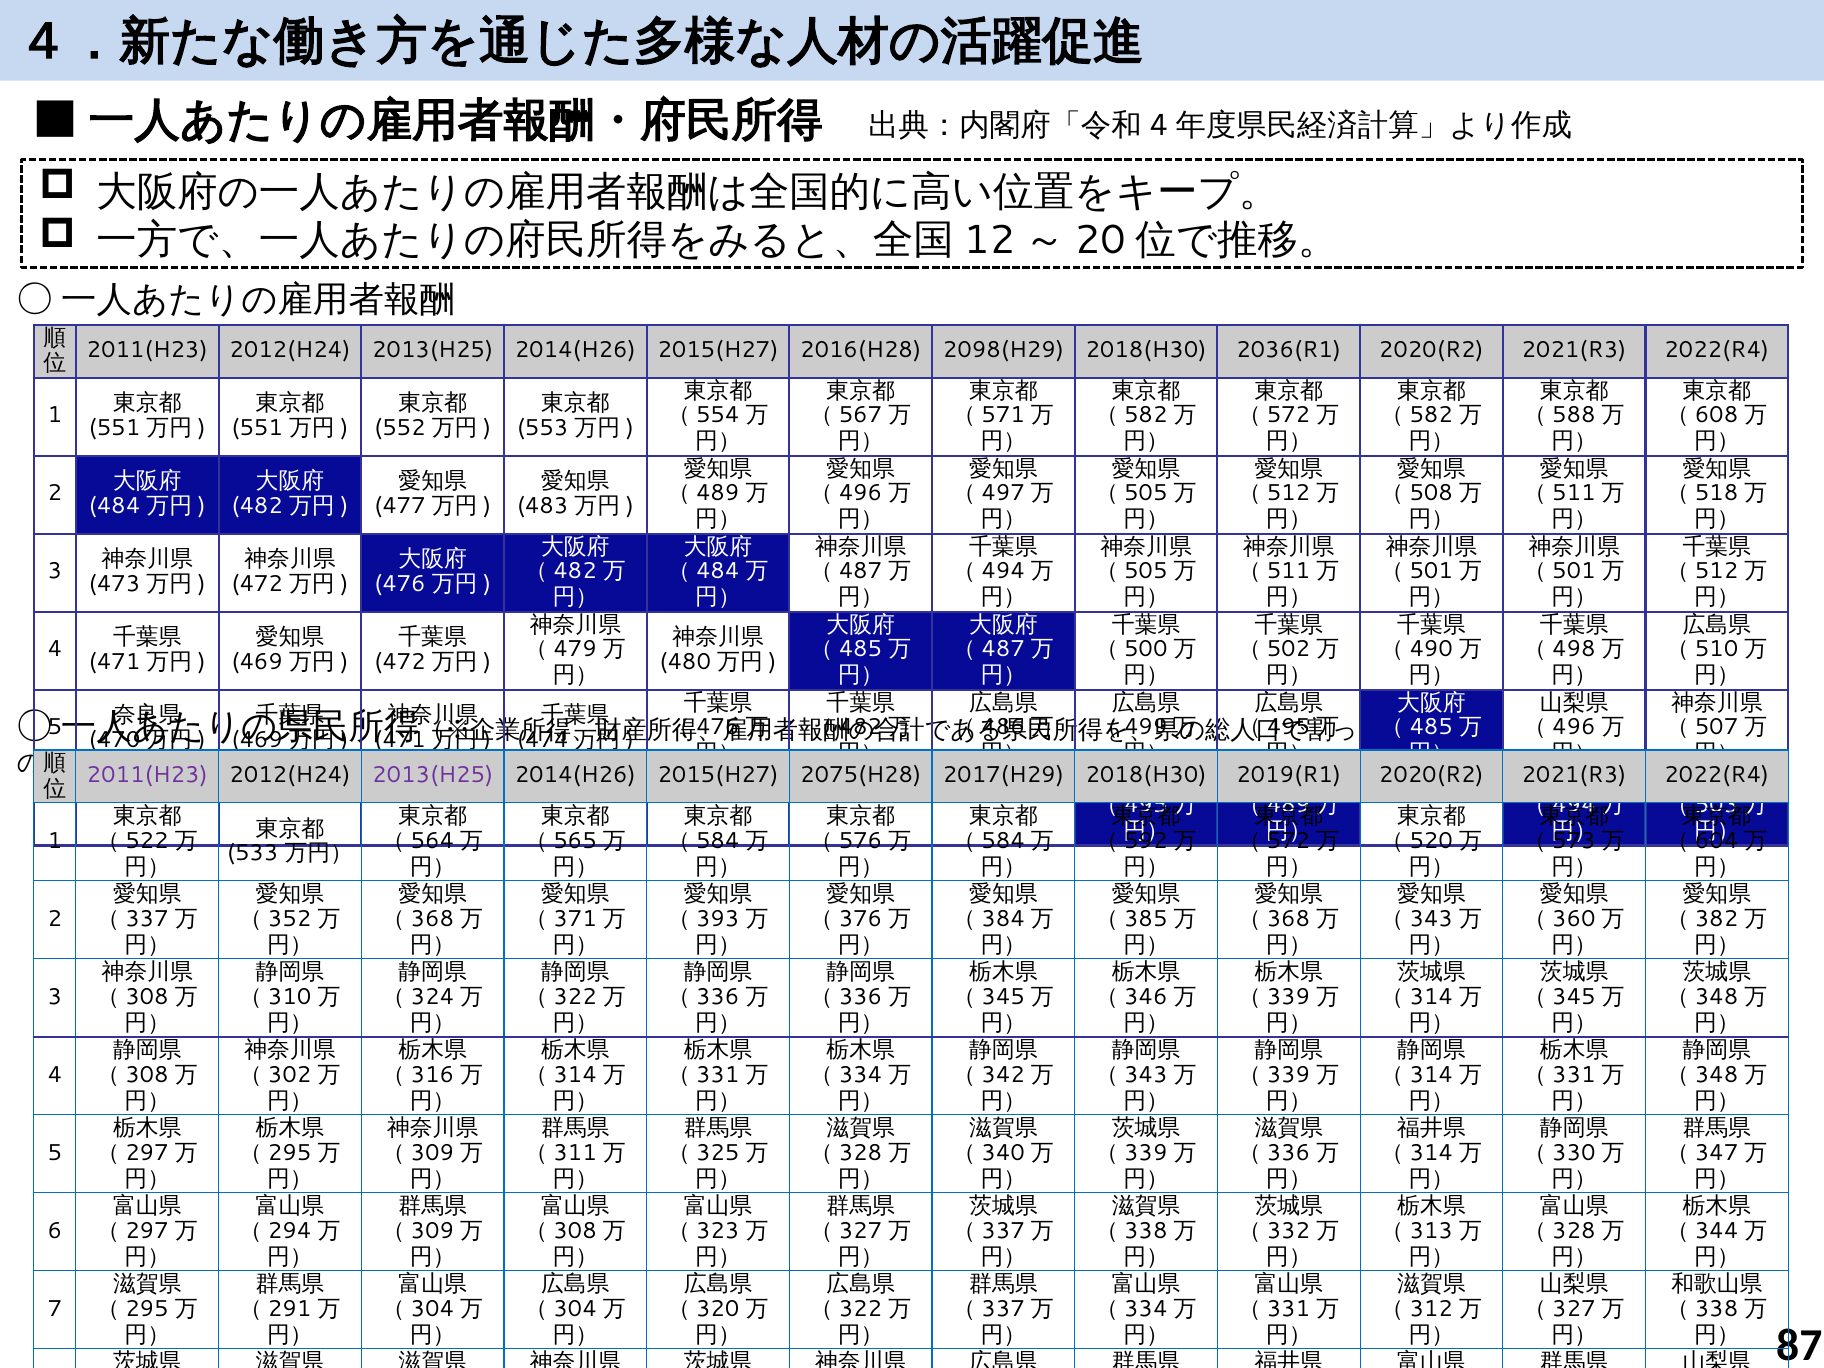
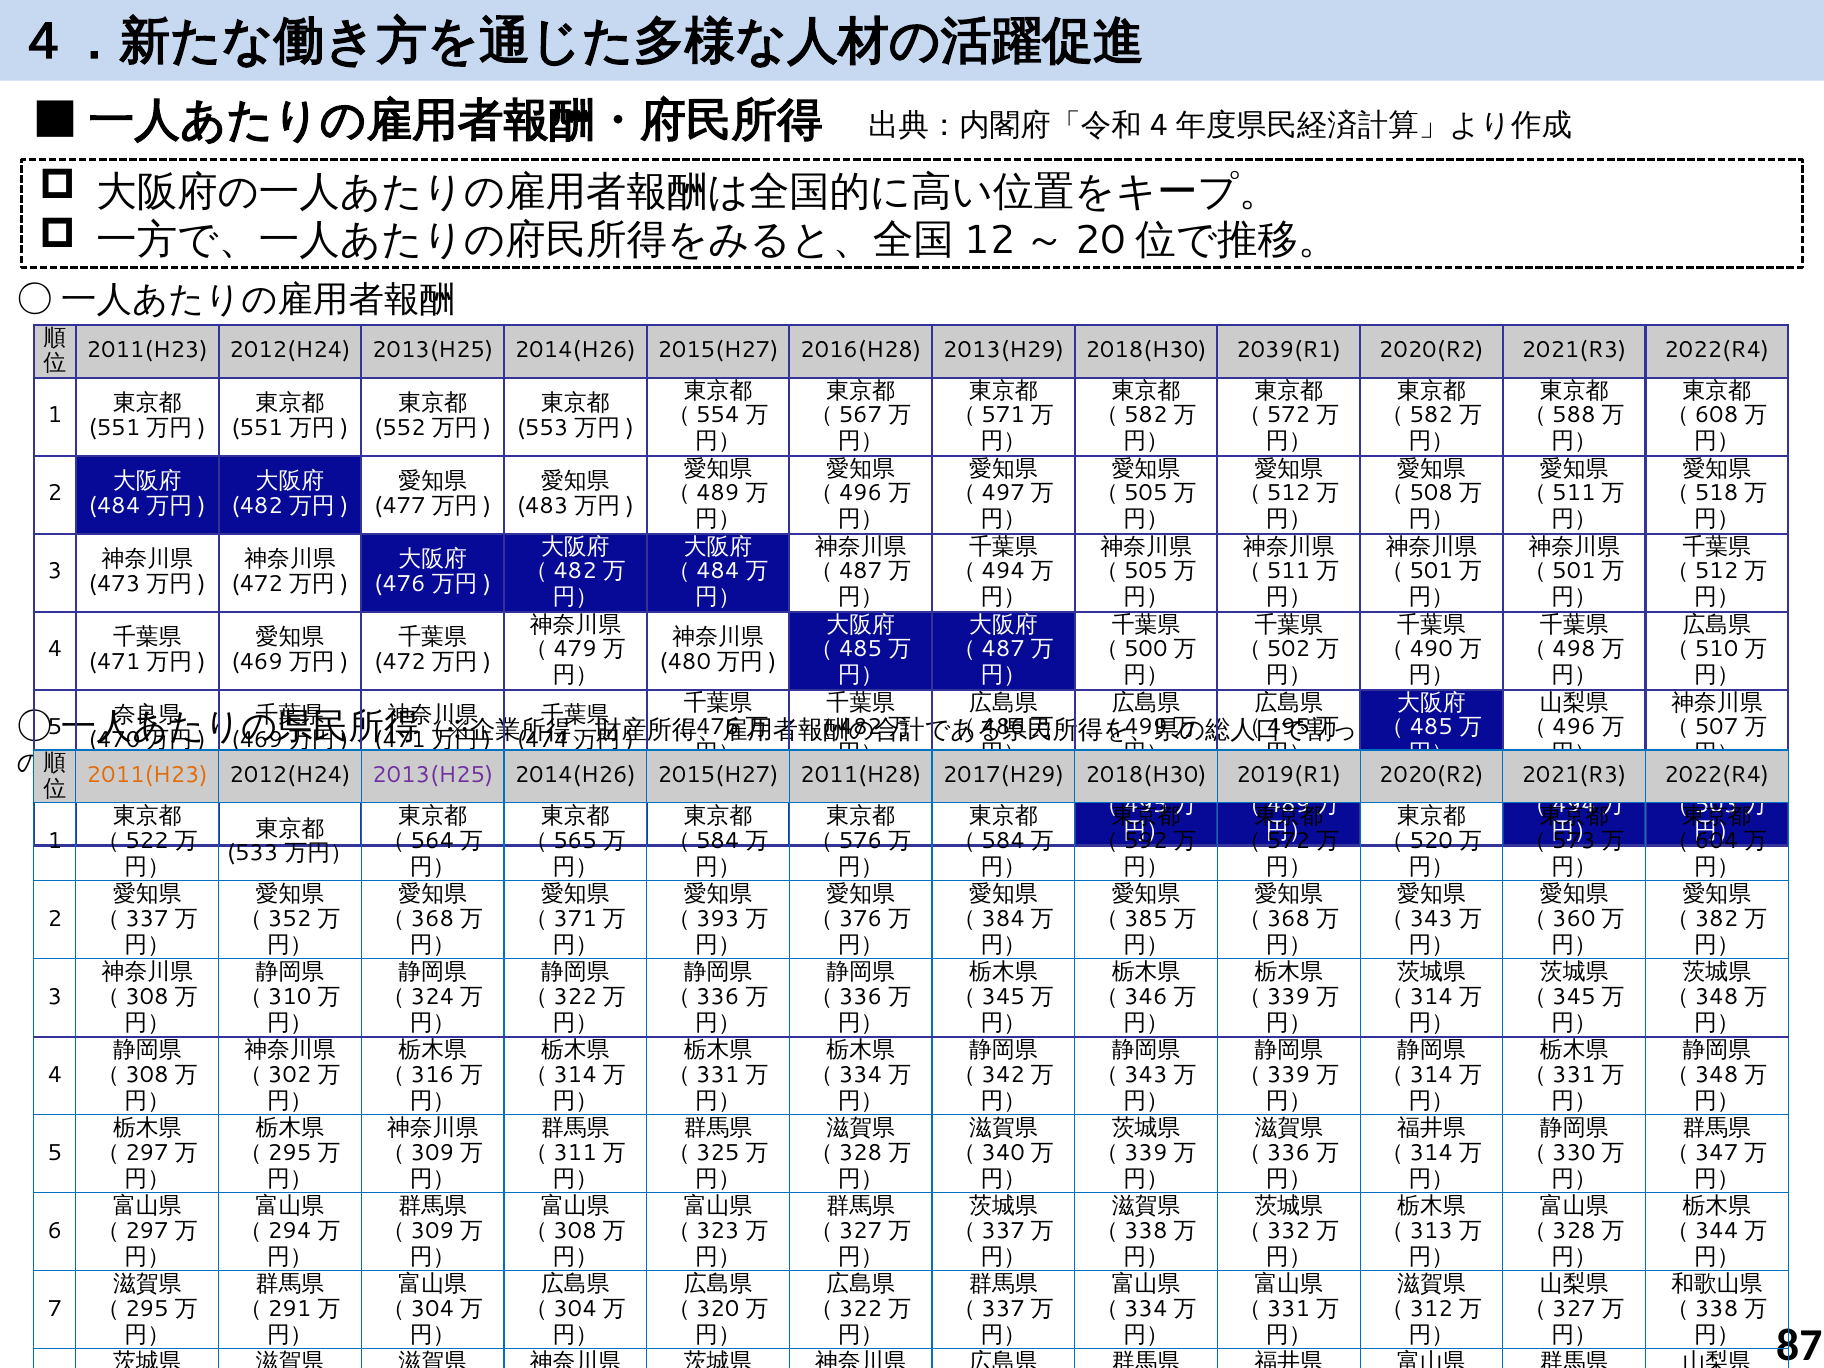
2098(H29: 2098(H29 -> 2013(H29
2036(R1: 2036(R1 -> 2039(R1
2011(H23 at (147, 775) colour: purple -> orange
2075(H28: 2075(H28 -> 2011(H28
